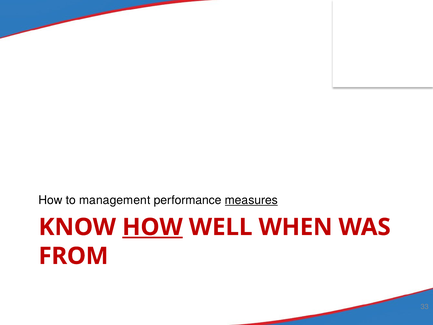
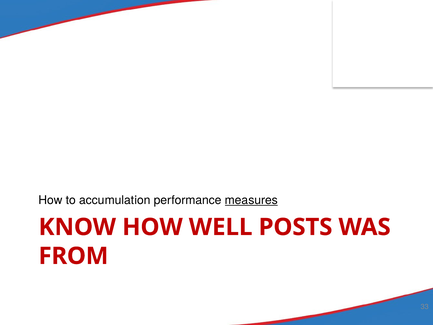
management: management -> accumulation
HOW at (152, 227) underline: present -> none
WHEN: WHEN -> POSTS
